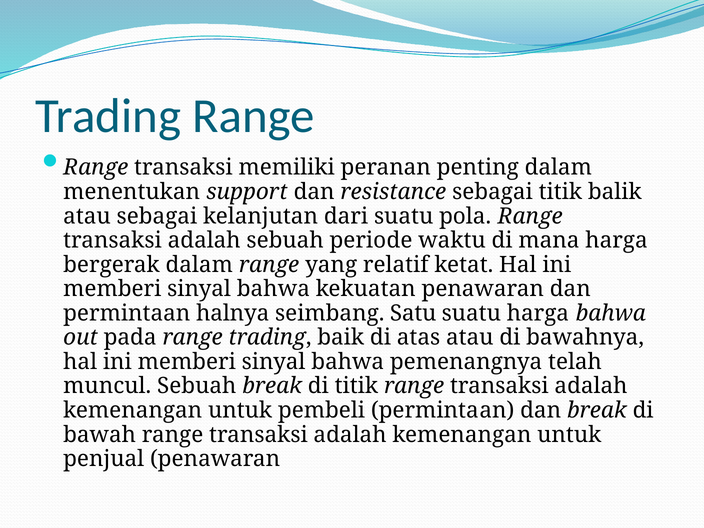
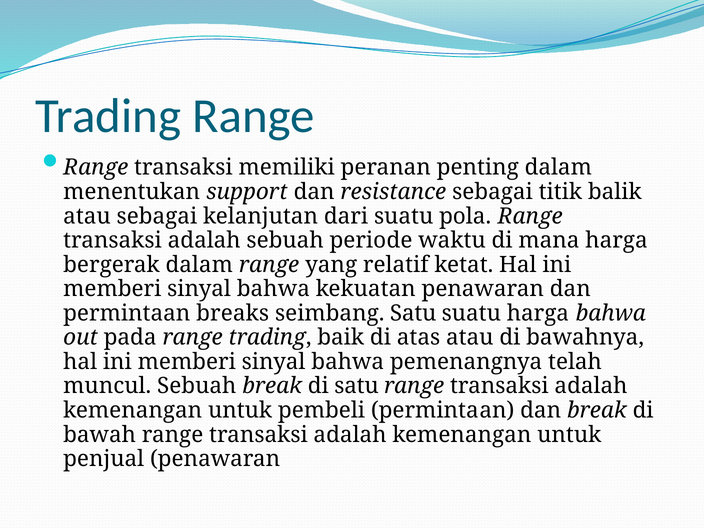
halnya: halnya -> breaks
di titik: titik -> satu
